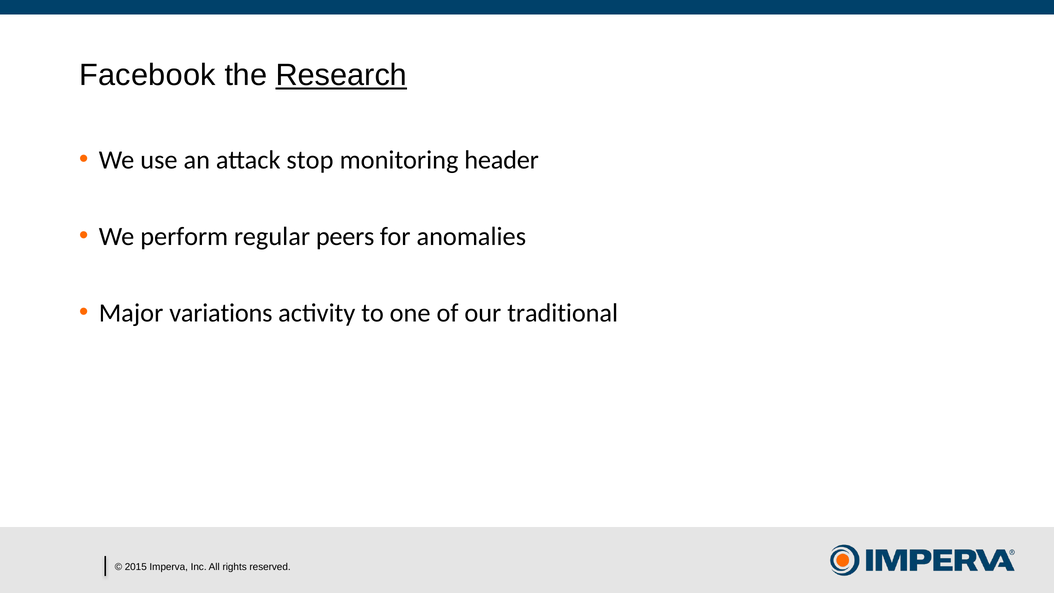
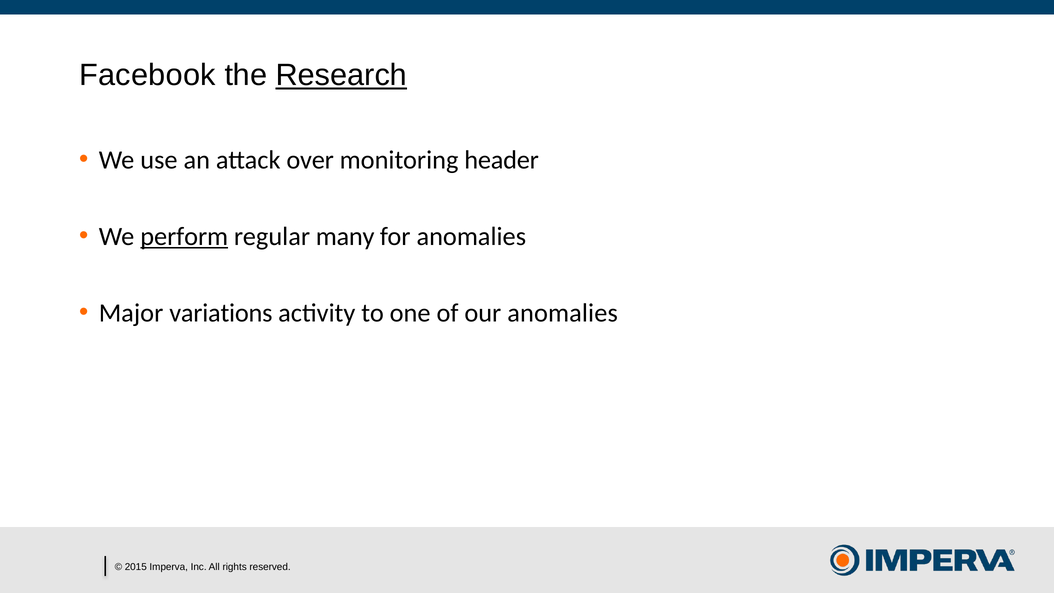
stop: stop -> over
perform underline: none -> present
peers: peers -> many
our traditional: traditional -> anomalies
